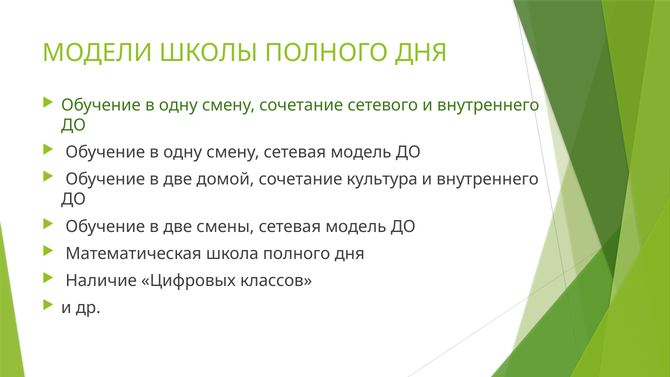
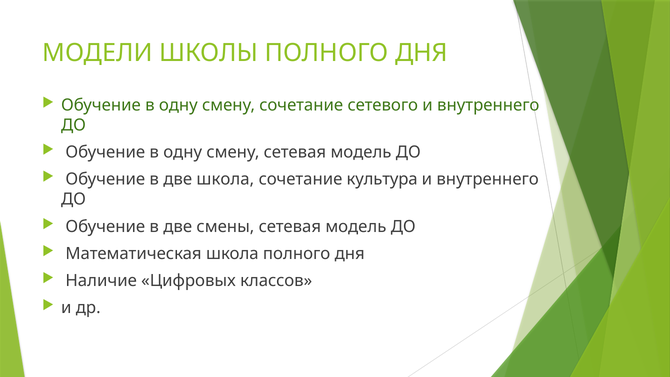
две домой: домой -> школа
